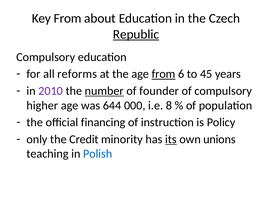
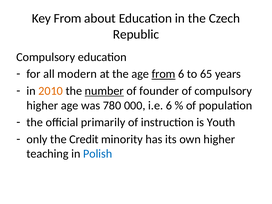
Republic underline: present -> none
reforms: reforms -> modern
45: 45 -> 65
2010 colour: purple -> orange
644: 644 -> 780
i.e 8: 8 -> 6
financing: financing -> primarily
Policy: Policy -> Youth
its underline: present -> none
own unions: unions -> higher
